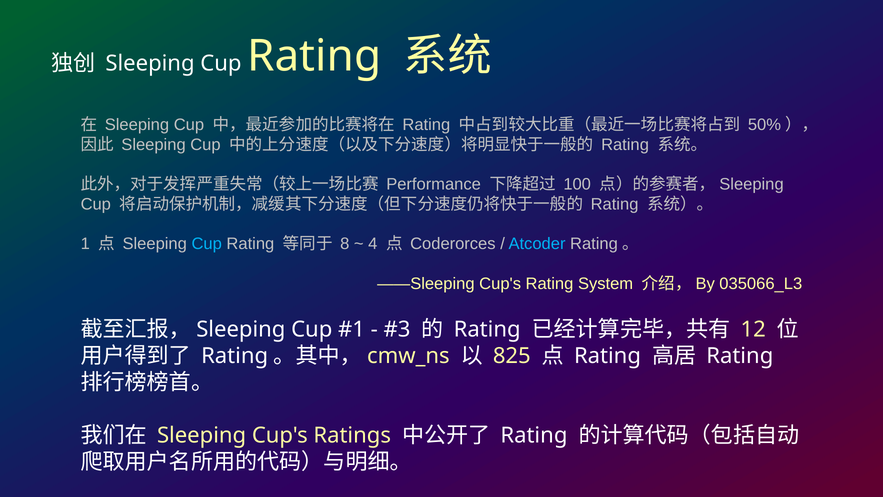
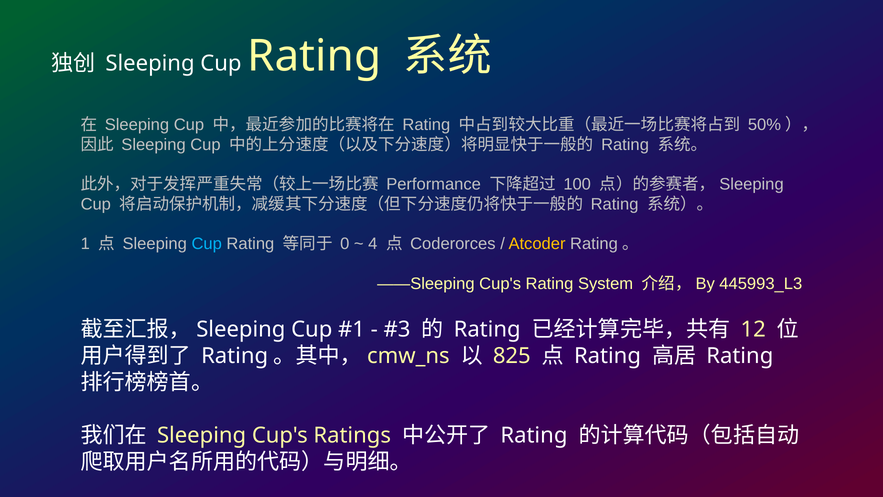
8: 8 -> 0
Atcoder colour: light blue -> yellow
035066_L3: 035066_L3 -> 445993_L3
